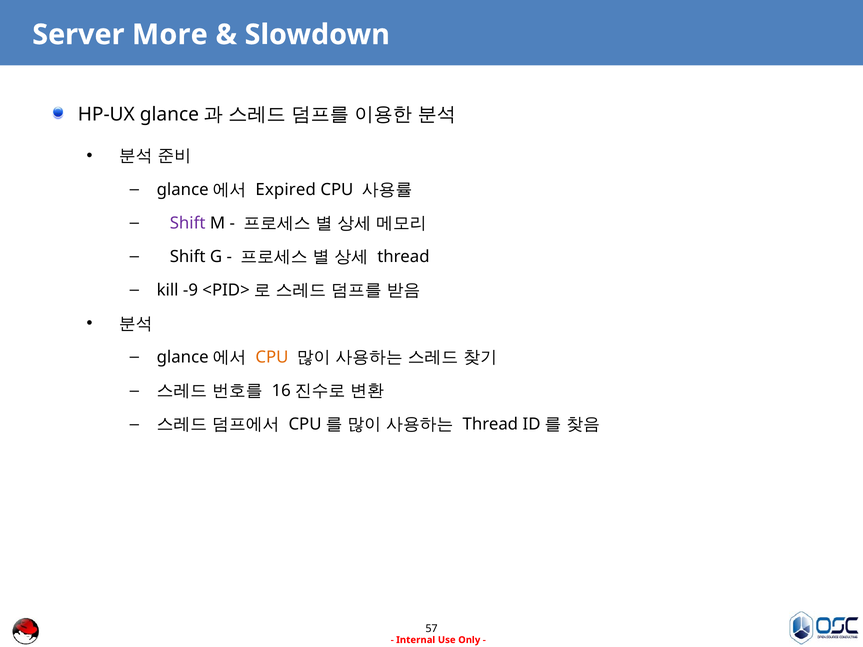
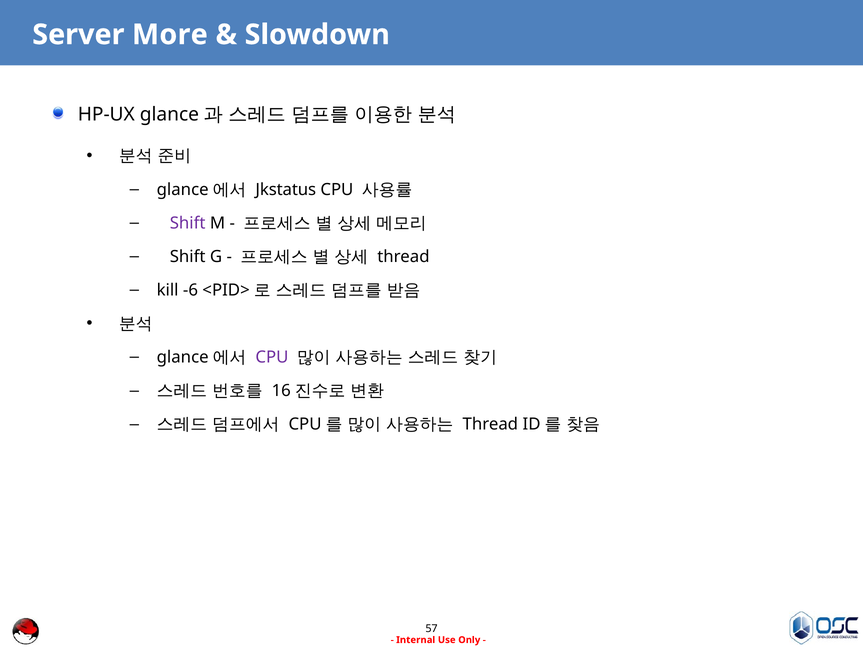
Expired: Expired -> Jkstatus
-9: -9 -> -6
CPU at (272, 357) colour: orange -> purple
